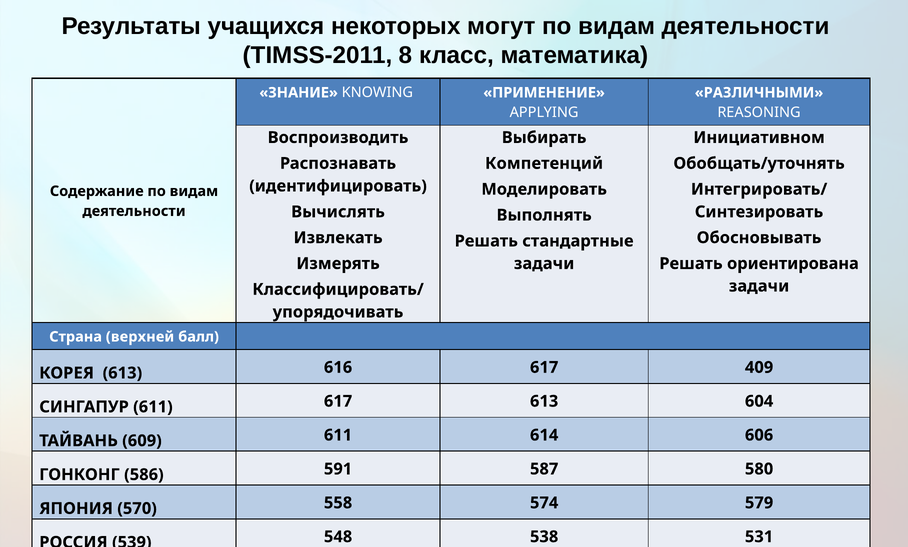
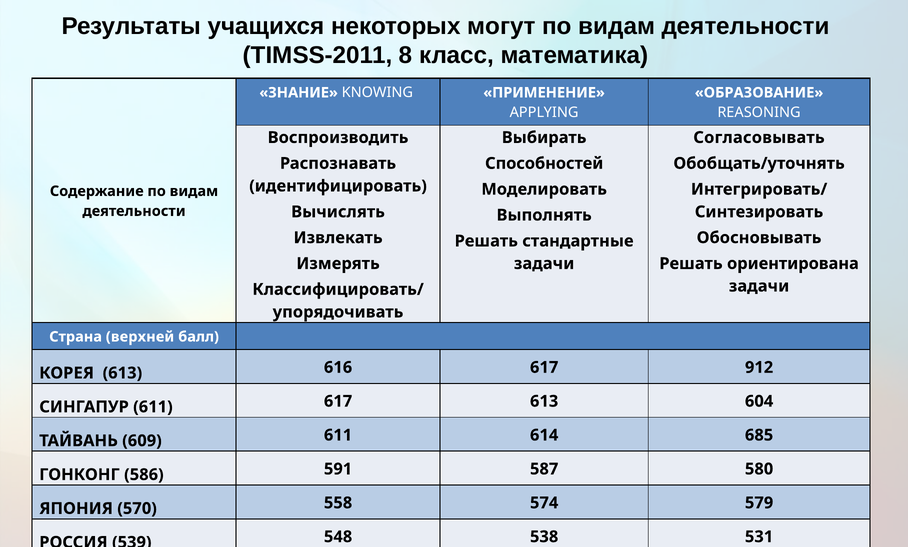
РАЗЛИЧНЫМИ: РАЗЛИЧНЫМИ -> ОБРАЗОВАНИЕ
Инициативном: Инициативном -> Согласовывать
Компетенций: Компетенций -> Способностей
409: 409 -> 912
606: 606 -> 685
